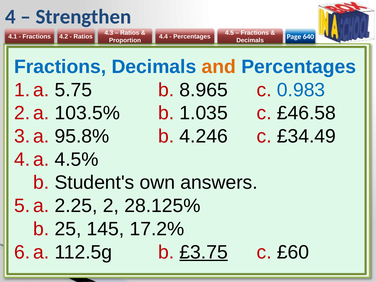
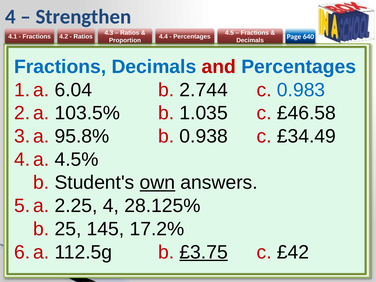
and colour: orange -> red
5.75: 5.75 -> 6.04
8.965: 8.965 -> 2.744
4.246: 4.246 -> 0.938
own underline: none -> present
2.25 2: 2 -> 4
£60: £60 -> £42
